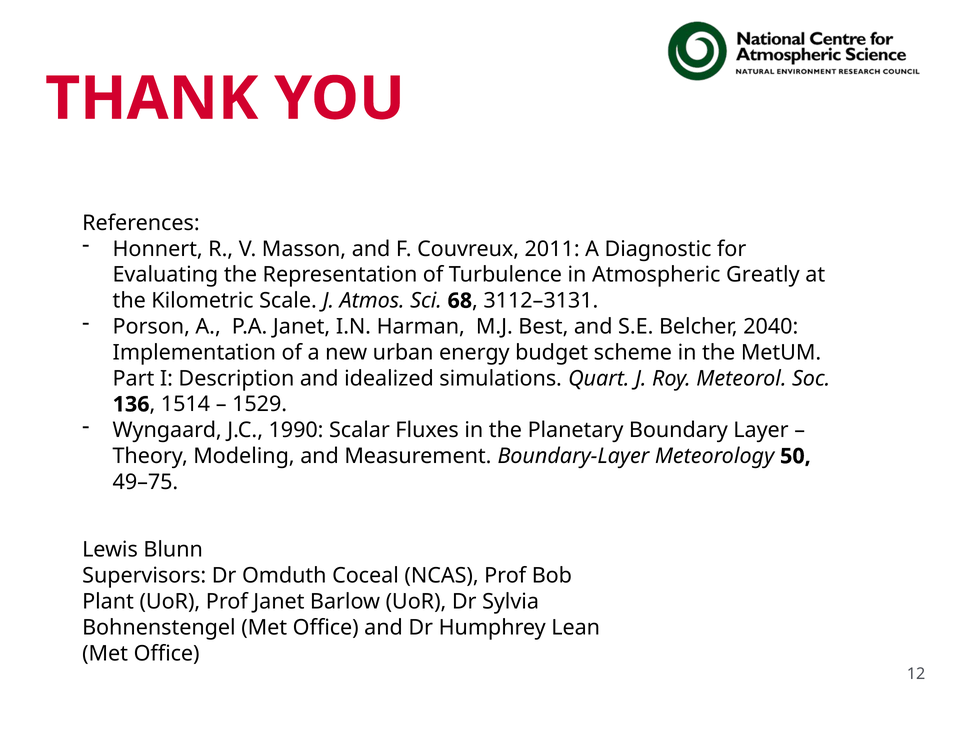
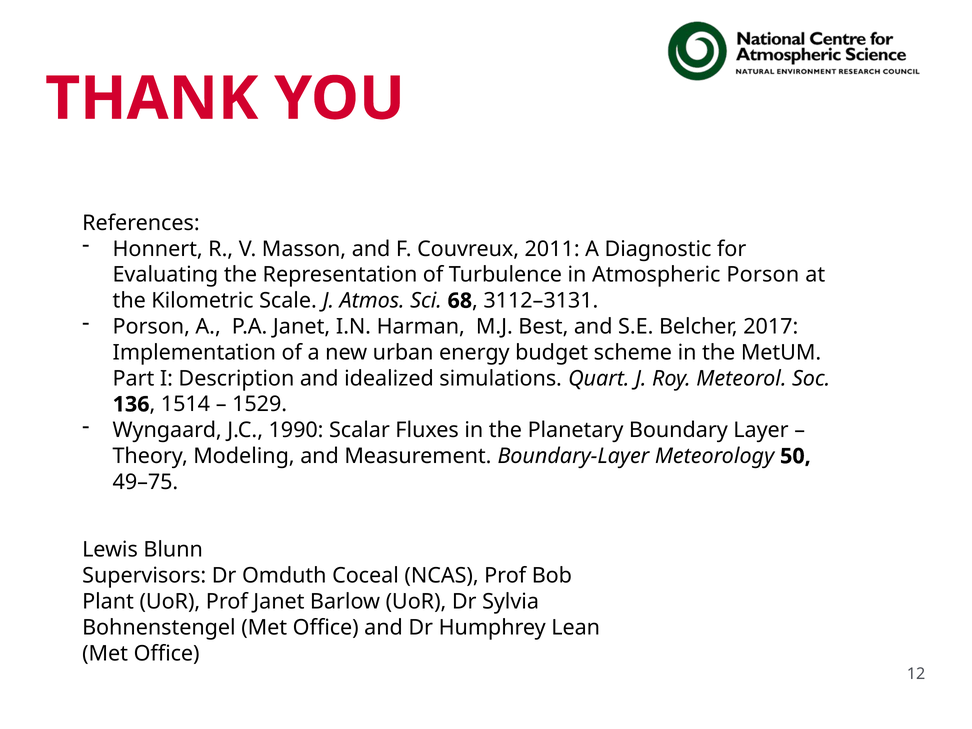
Atmospheric Greatly: Greatly -> Porson
2040: 2040 -> 2017
